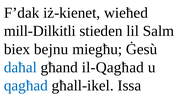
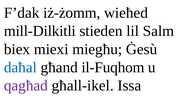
iż-kienet: iż-kienet -> iż-żomm
bejnu: bejnu -> miexi
il-Qagħad: il-Qagħad -> il-Fuqhom
qagħad colour: blue -> purple
